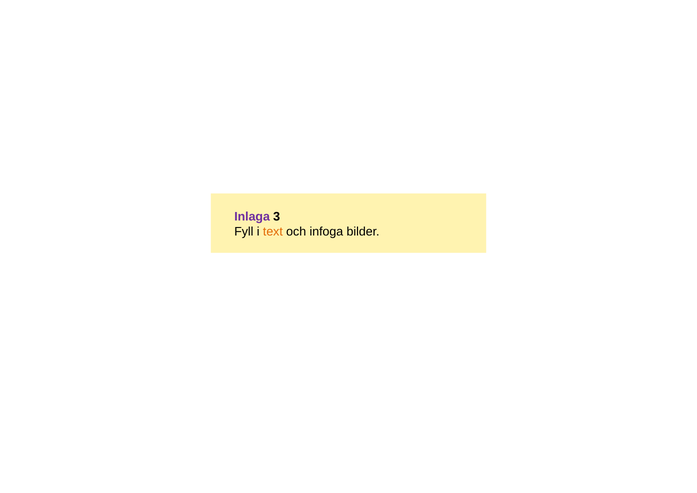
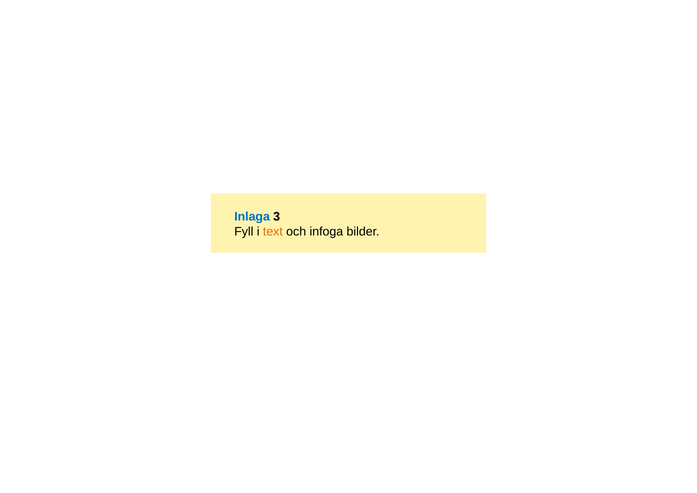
Inlaga colour: purple -> blue
